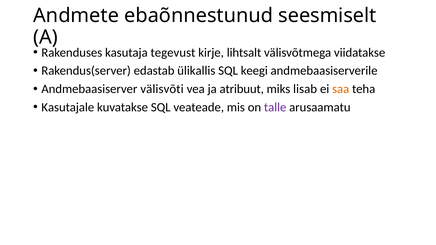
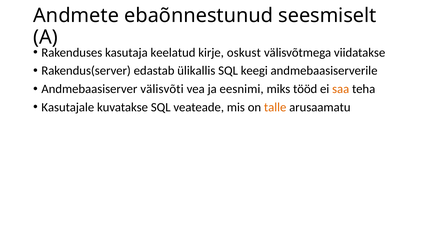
tegevust: tegevust -> keelatud
lihtsalt: lihtsalt -> oskust
atribuut: atribuut -> eesnimi
lisab: lisab -> tööd
talle colour: purple -> orange
